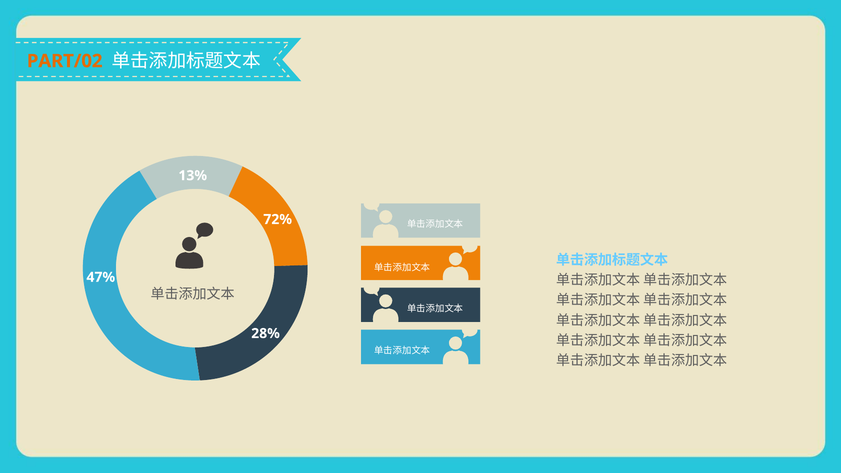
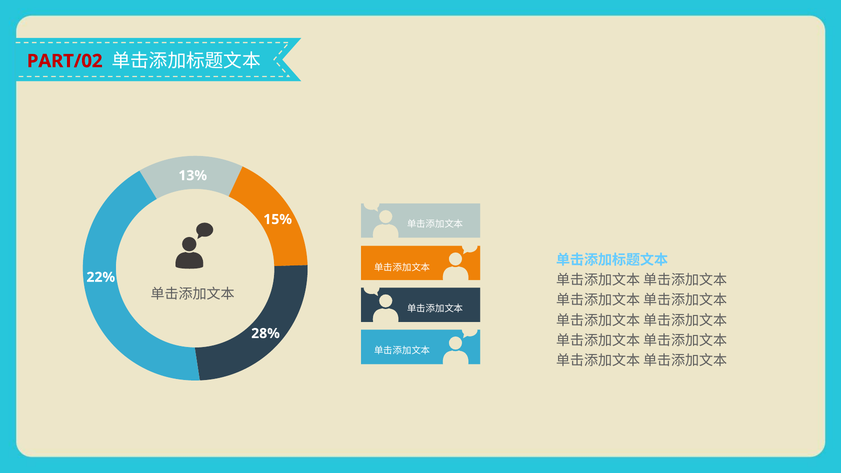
PART/02 colour: orange -> red
72%: 72% -> 15%
47%: 47% -> 22%
